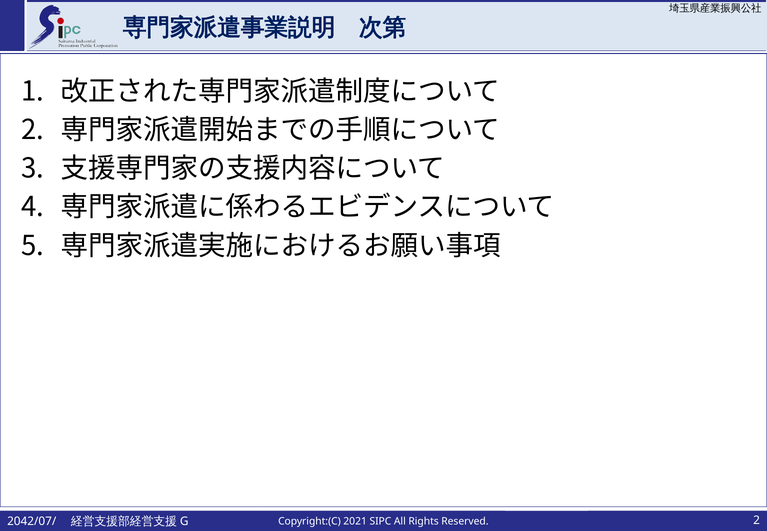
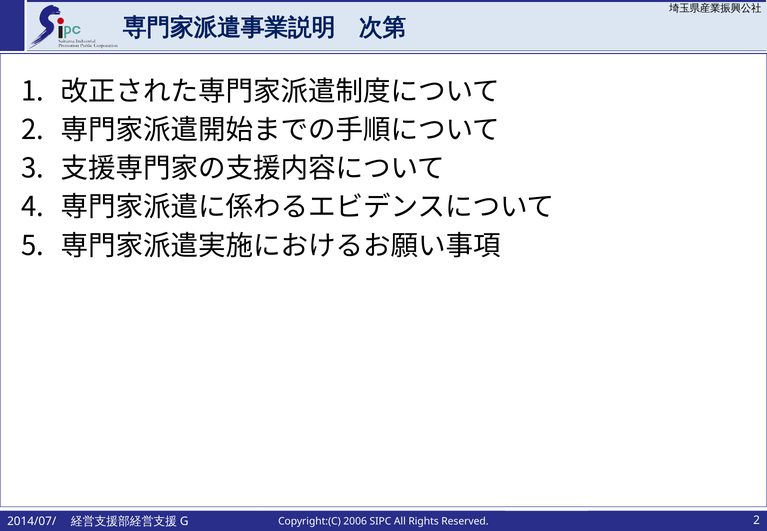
2042/07/: 2042/07/ -> 2014/07/
2021: 2021 -> 2006
